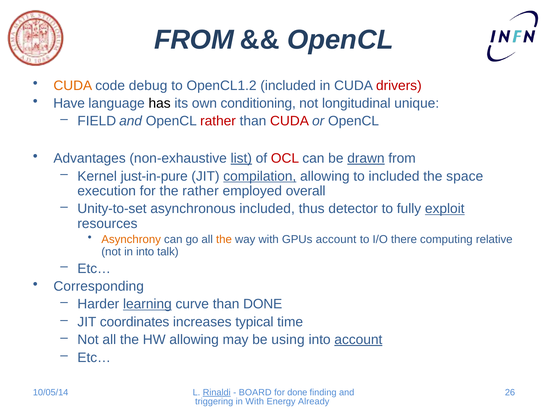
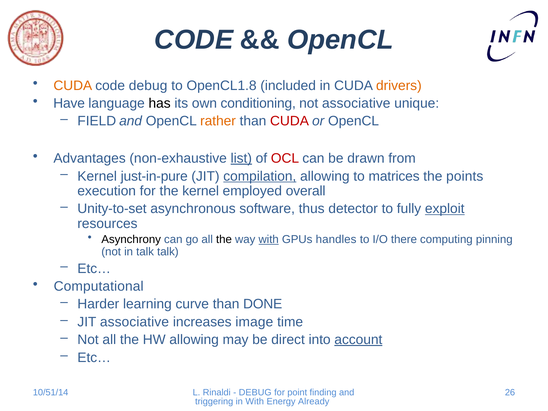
FROM at (194, 40): FROM -> CODE
OpenCL1.2: OpenCL1.2 -> OpenCL1.8
drivers colour: red -> orange
not longitudinal: longitudinal -> associative
rather at (218, 121) colour: red -> orange
drawn underline: present -> none
to included: included -> matrices
space: space -> points
the rather: rather -> kernel
asynchronous included: included -> software
Asynchrony colour: orange -> black
the at (224, 239) colour: orange -> black
with at (269, 239) underline: none -> present
GPUs account: account -> handles
relative: relative -> pinning
in into: into -> talk
Corresponding: Corresponding -> Computational
learning underline: present -> none
JIT coordinates: coordinates -> associative
typical: typical -> image
using: using -> direct
10/05/14: 10/05/14 -> 10/51/14
Rinaldi underline: present -> none
BOARD at (255, 392): BOARD -> DEBUG
for done: done -> point
